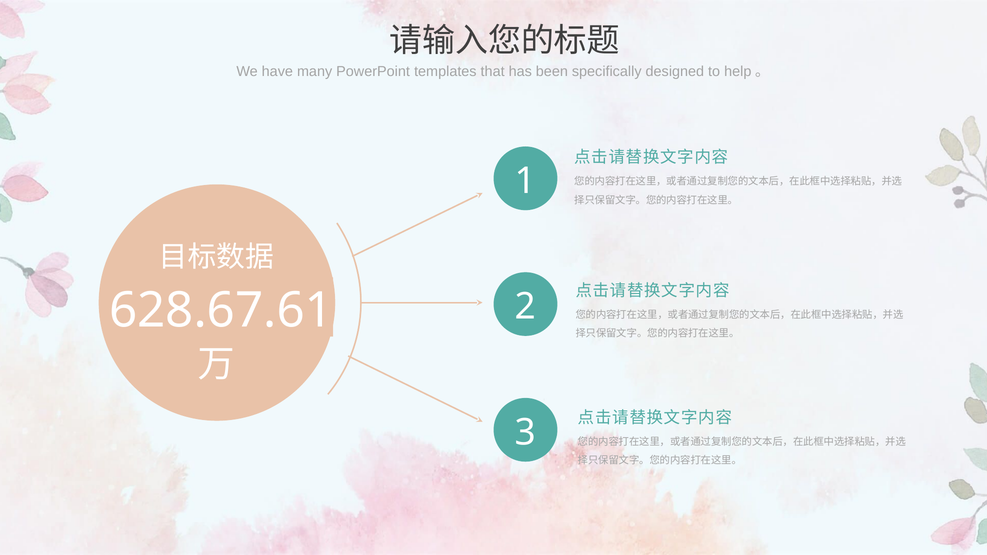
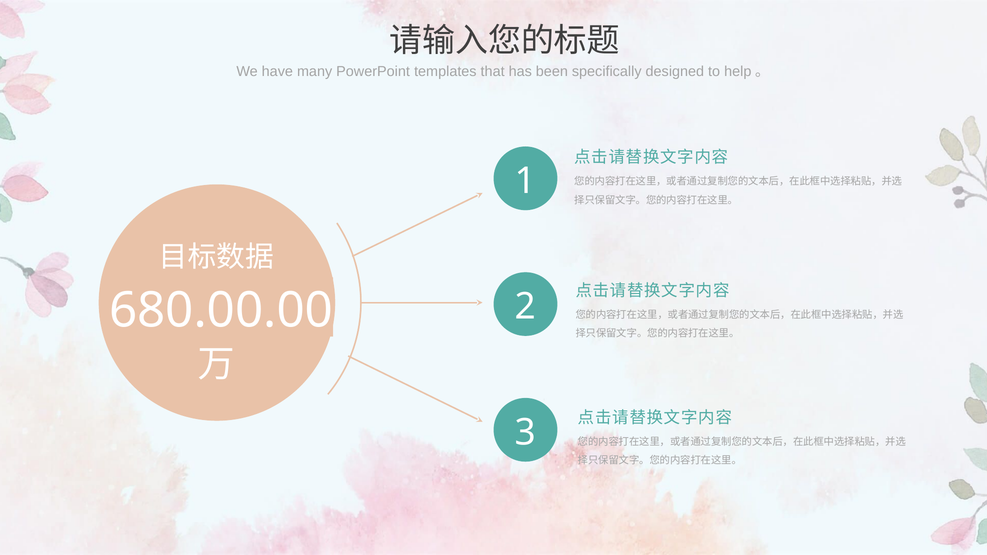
628.67.61: 628.67.61 -> 680.00.00
